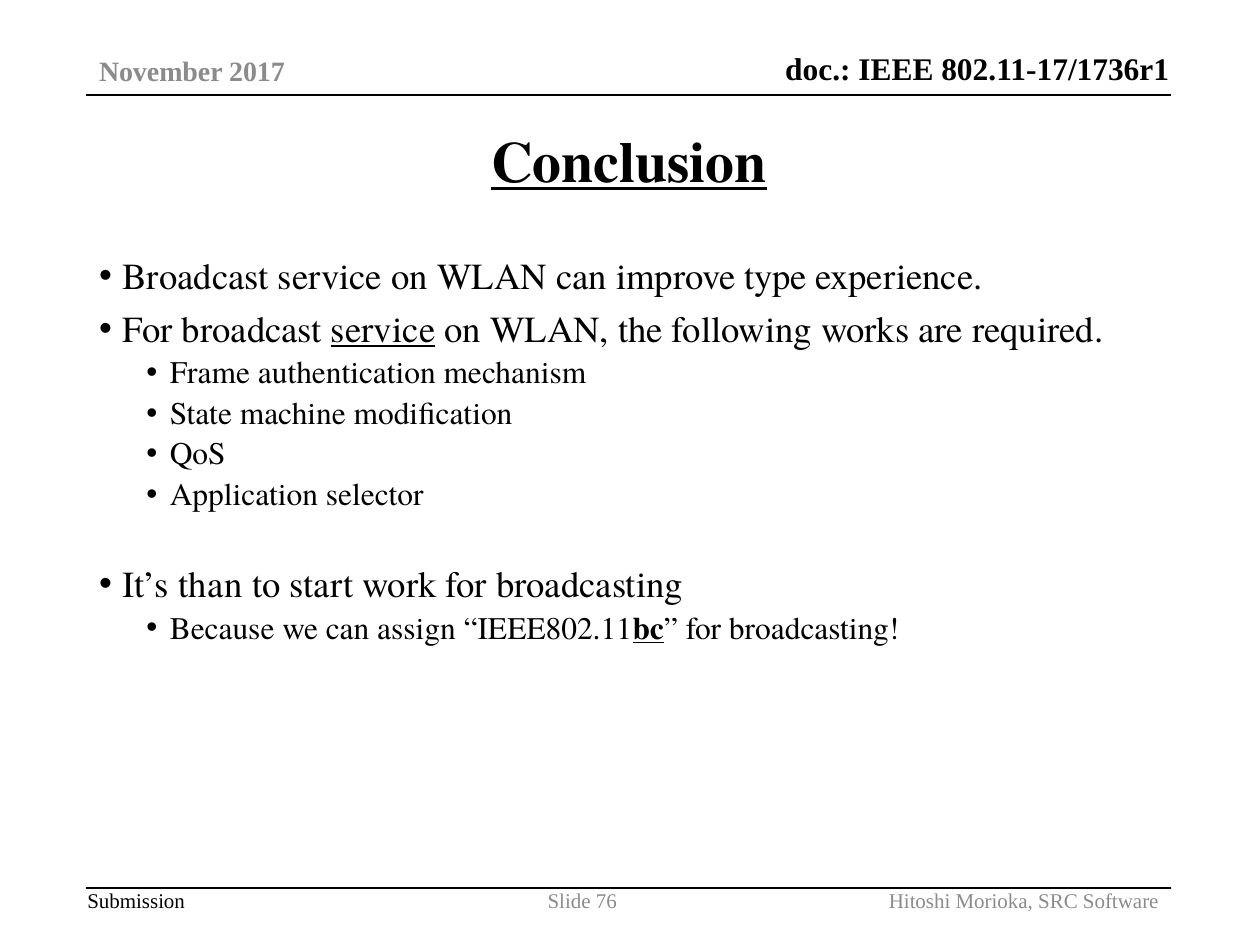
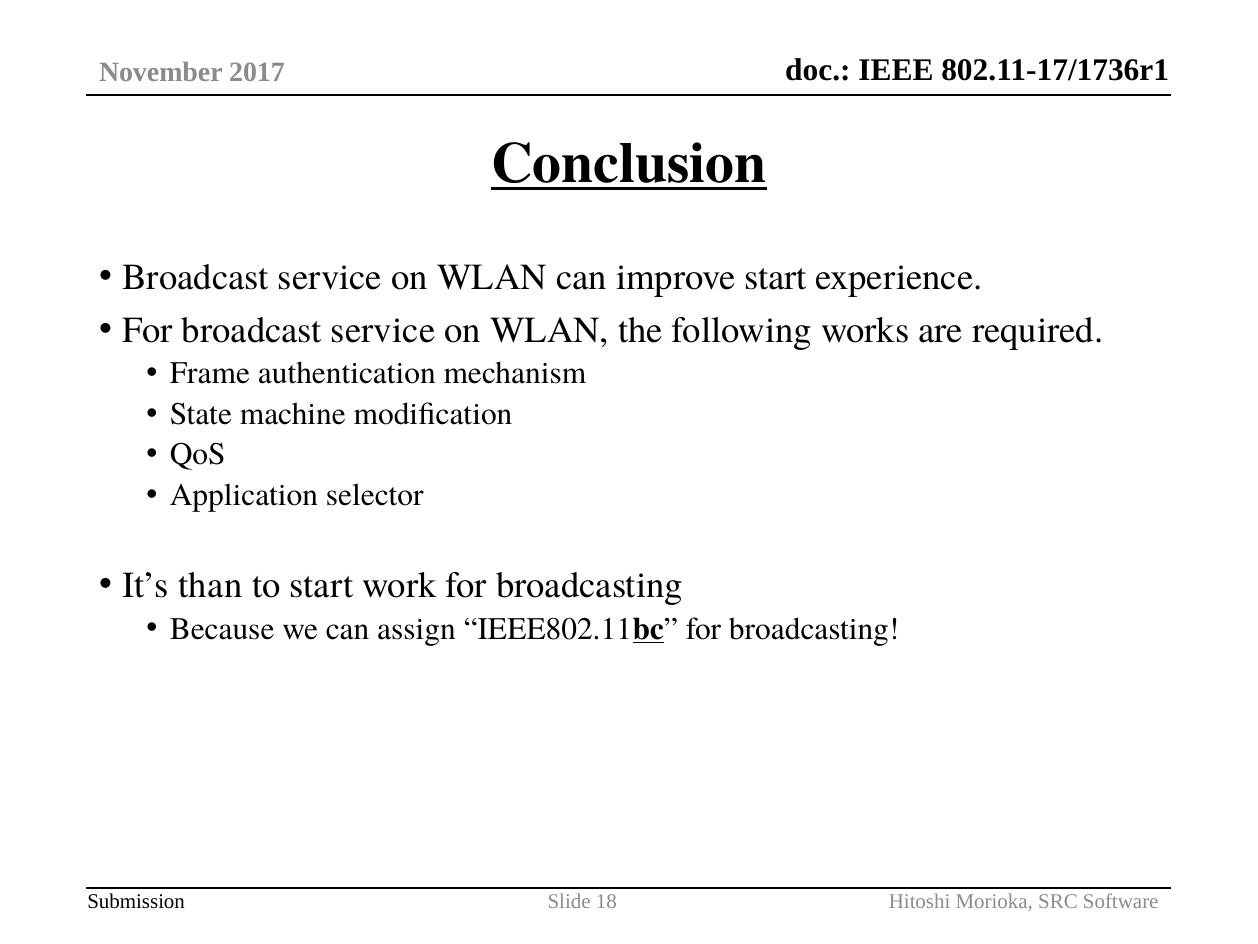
improve type: type -> start
service at (383, 330) underline: present -> none
76: 76 -> 18
